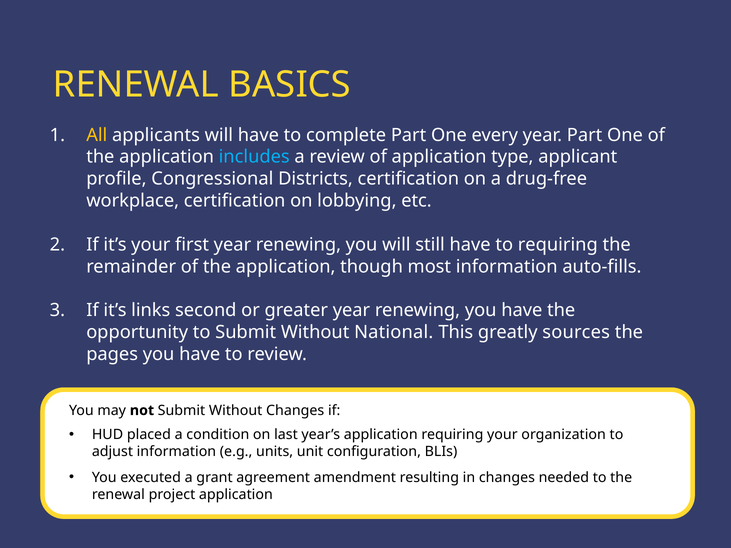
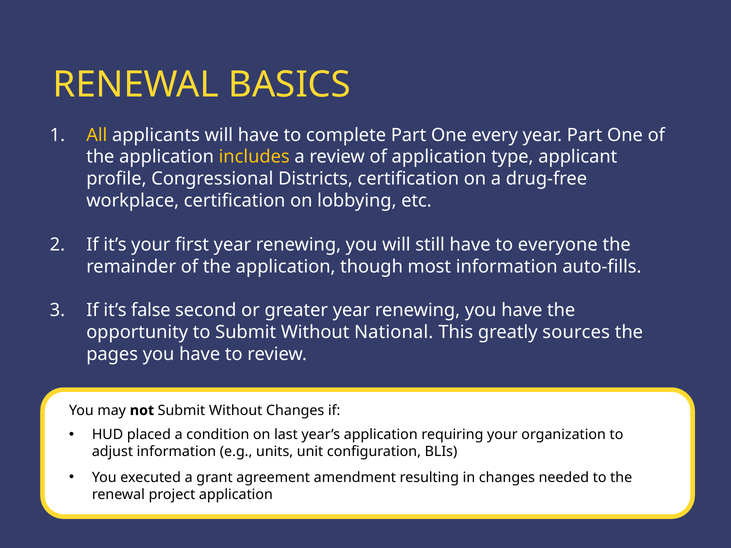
includes colour: light blue -> yellow
to requiring: requiring -> everyone
links: links -> false
